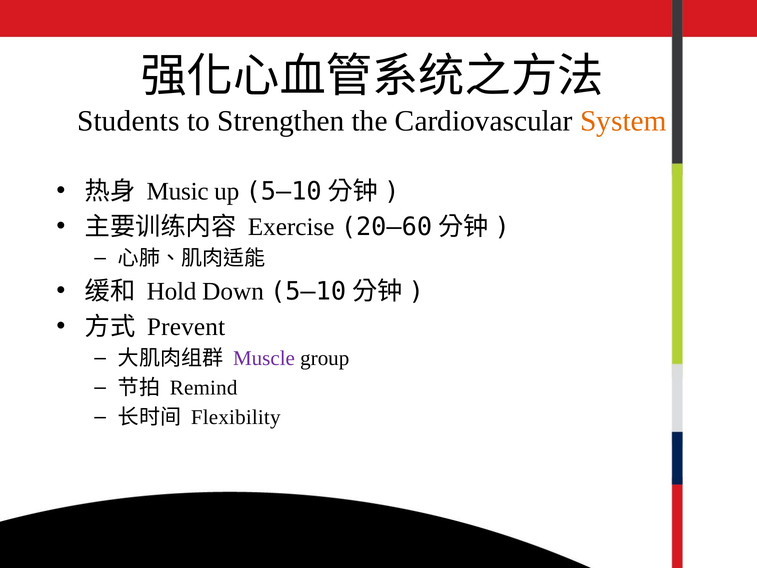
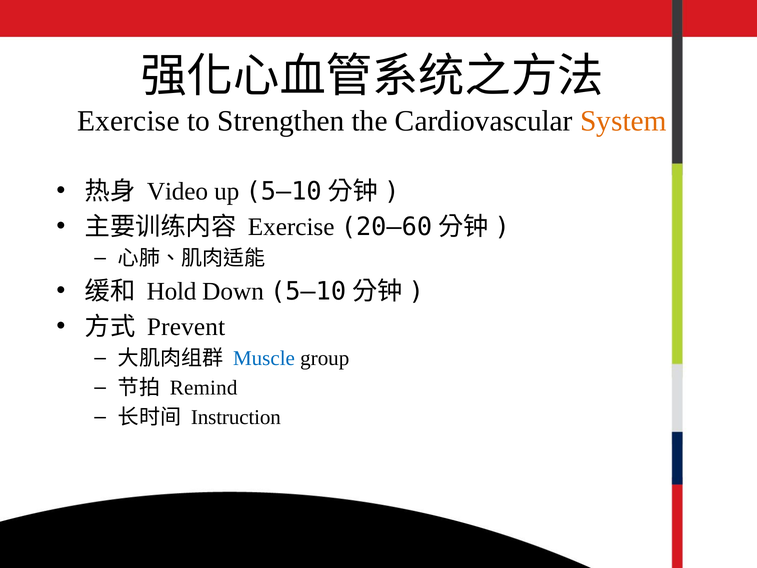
Students at (128, 121): Students -> Exercise
Music: Music -> Video
Muscle colour: purple -> blue
Flexibility: Flexibility -> Instruction
